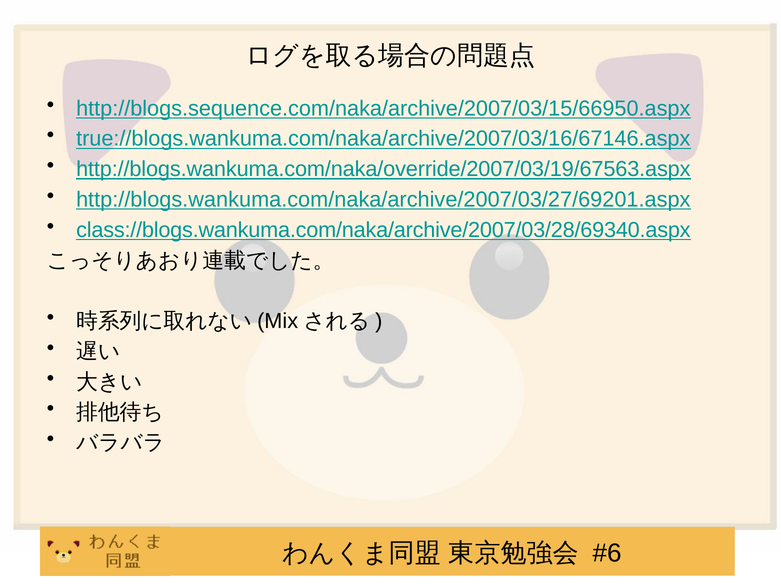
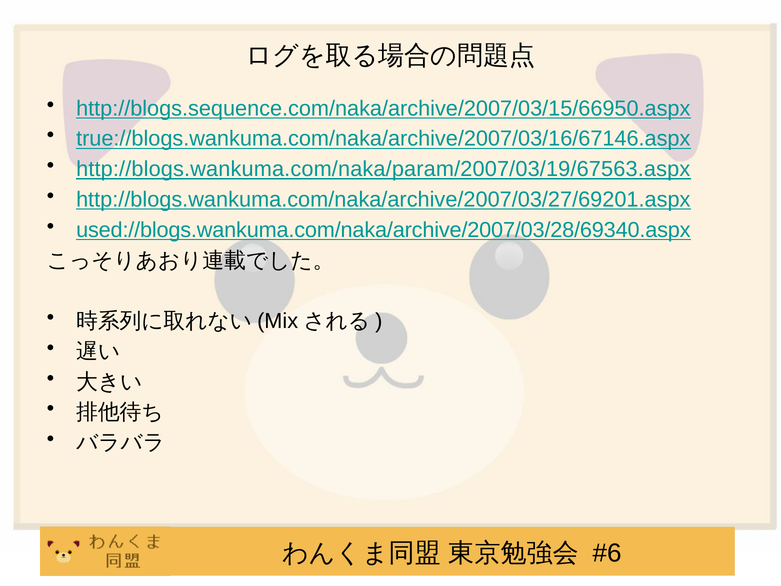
http://blogs.wankuma.com/naka/override/2007/03/19/67563.aspx: http://blogs.wankuma.com/naka/override/2007/03/19/67563.aspx -> http://blogs.wankuma.com/naka/param/2007/03/19/67563.aspx
class://blogs.wankuma.com/naka/archive/2007/03/28/69340.aspx: class://blogs.wankuma.com/naka/archive/2007/03/28/69340.aspx -> used://blogs.wankuma.com/naka/archive/2007/03/28/69340.aspx
